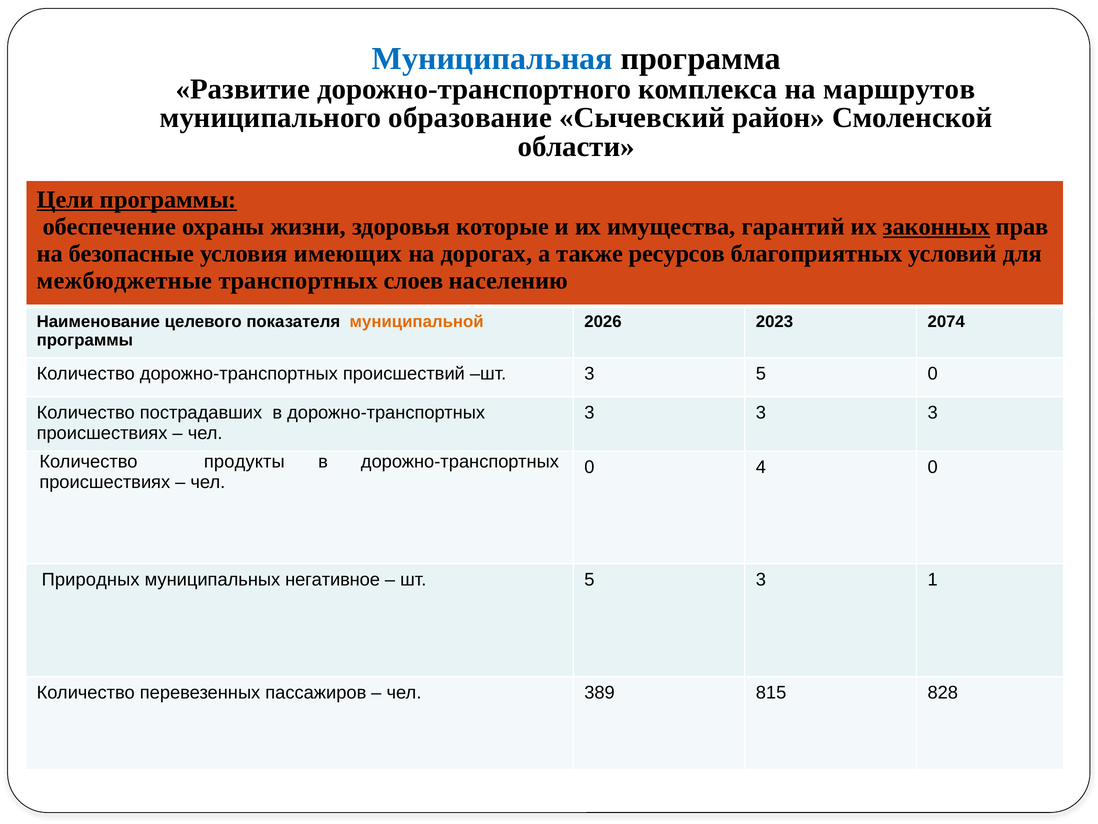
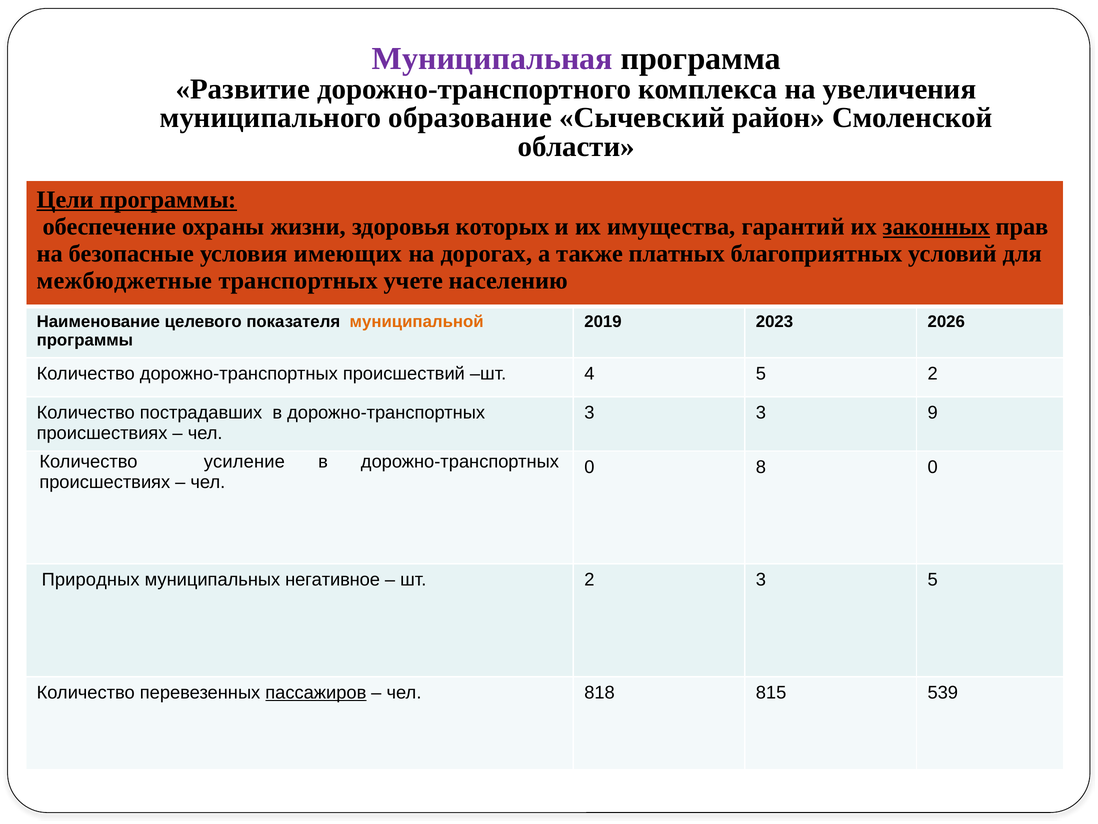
Муниципальная colour: blue -> purple
маршрутов: маршрутов -> увеличения
которые: которые -> которых
ресурсов: ресурсов -> платных
слоев: слоев -> учете
2026: 2026 -> 2019
2074: 2074 -> 2026
шт 3: 3 -> 4
5 0: 0 -> 2
3 3 3: 3 -> 9
продукты: продукты -> усиление
4: 4 -> 8
шт 5: 5 -> 2
3 1: 1 -> 5
пассажиров underline: none -> present
389: 389 -> 818
828: 828 -> 539
